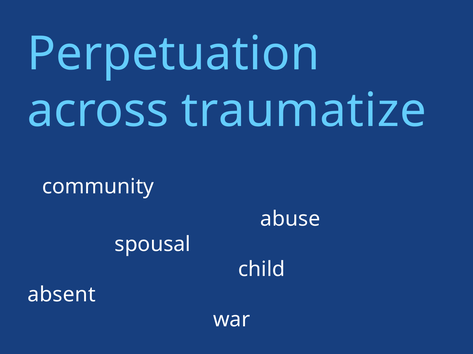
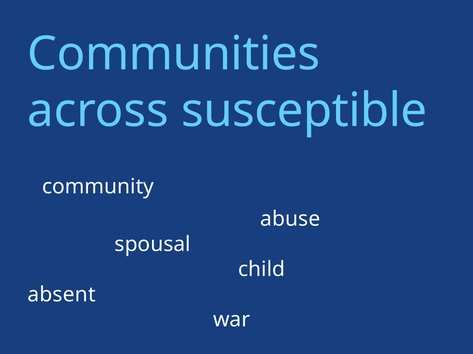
Perpetuation: Perpetuation -> Communities
traumatize: traumatize -> susceptible
